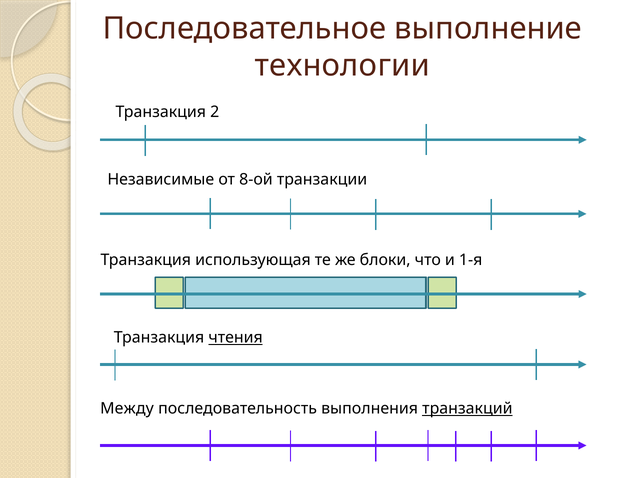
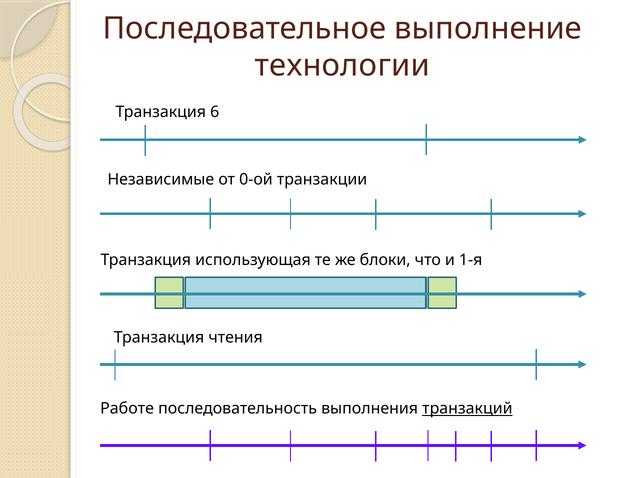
2: 2 -> 6
8-ой: 8-ой -> 0-ой
чтения underline: present -> none
Между: Между -> Работе
